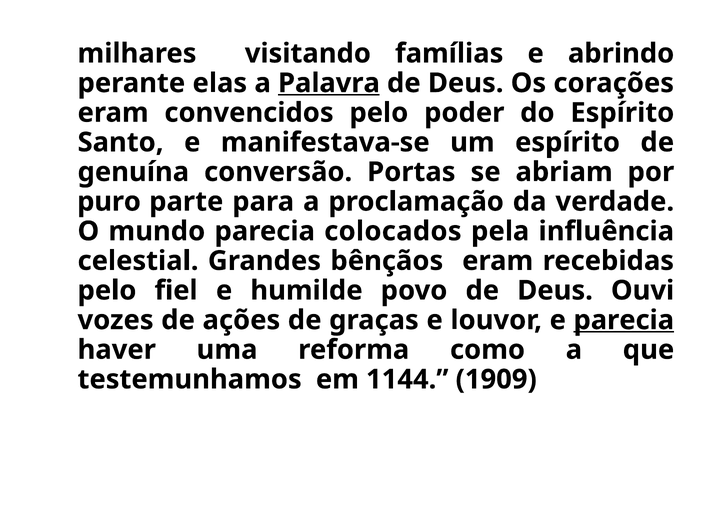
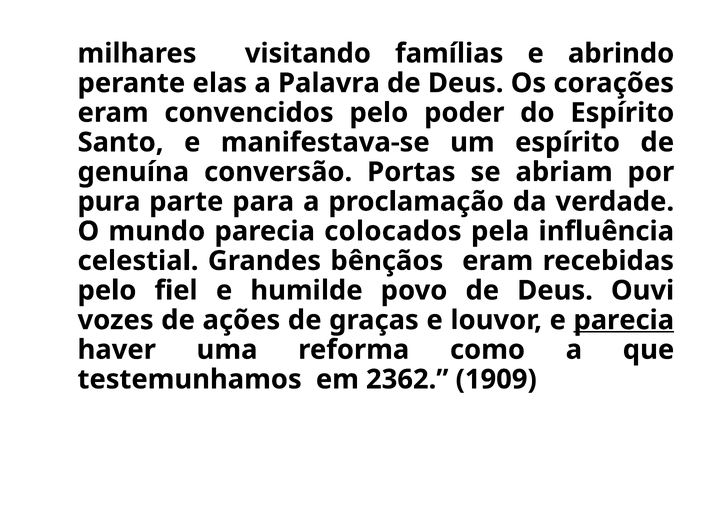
Palavra underline: present -> none
puro: puro -> pura
1144: 1144 -> 2362
